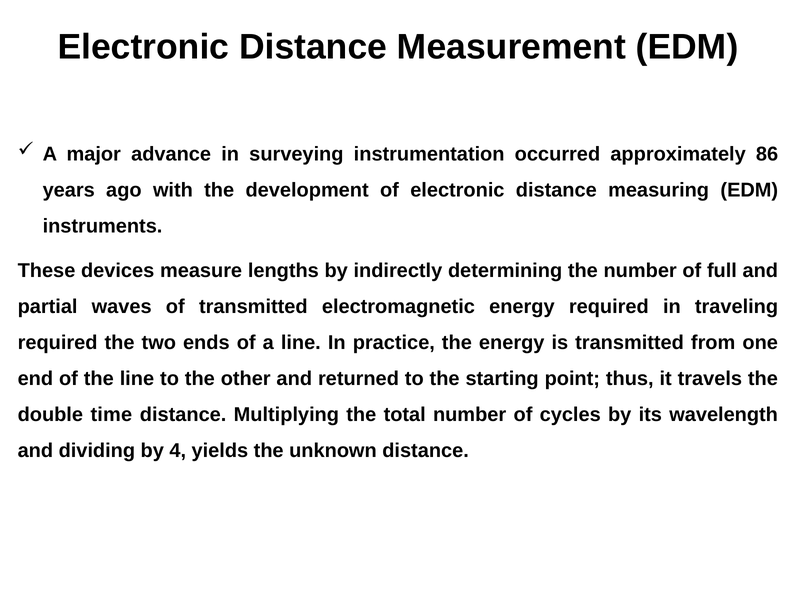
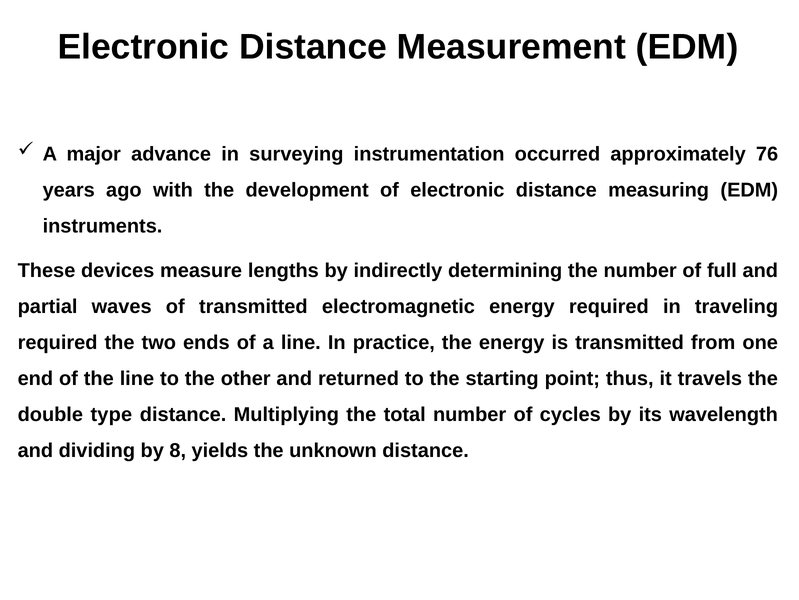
86: 86 -> 76
time: time -> type
4: 4 -> 8
